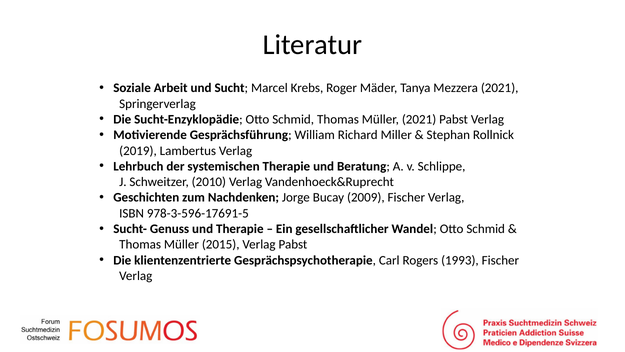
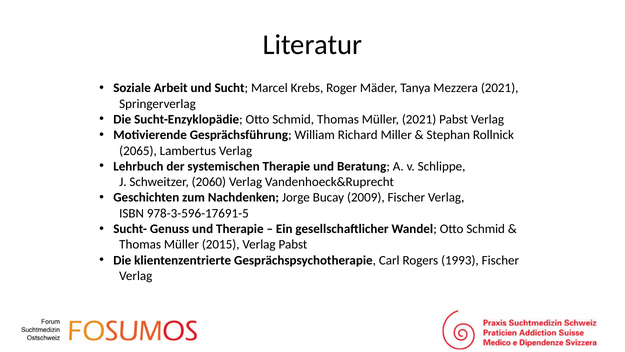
2019: 2019 -> 2065
2010: 2010 -> 2060
